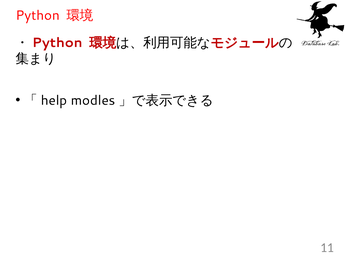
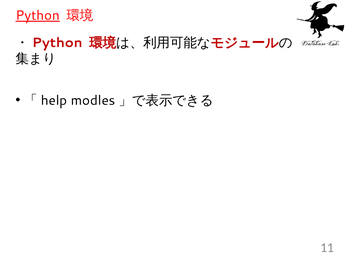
Python underline: none -> present
